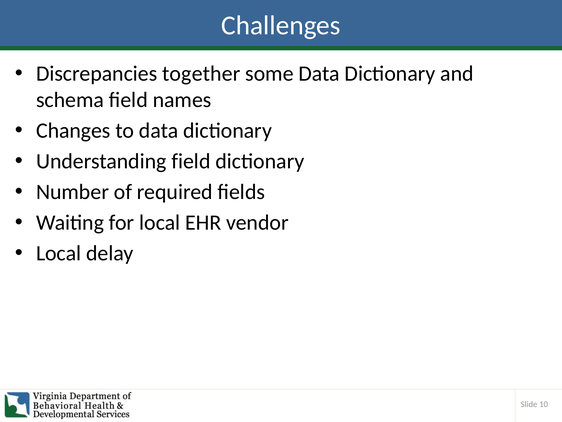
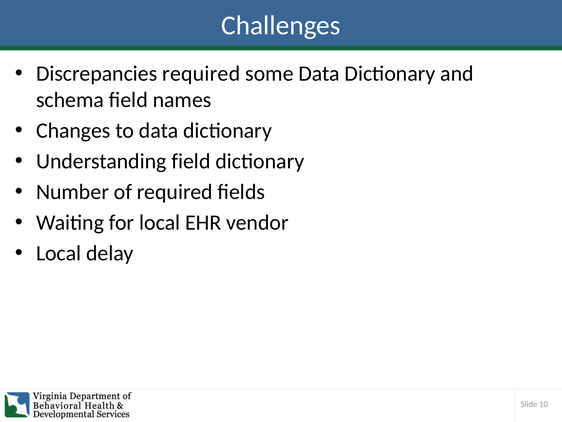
Discrepancies together: together -> required
